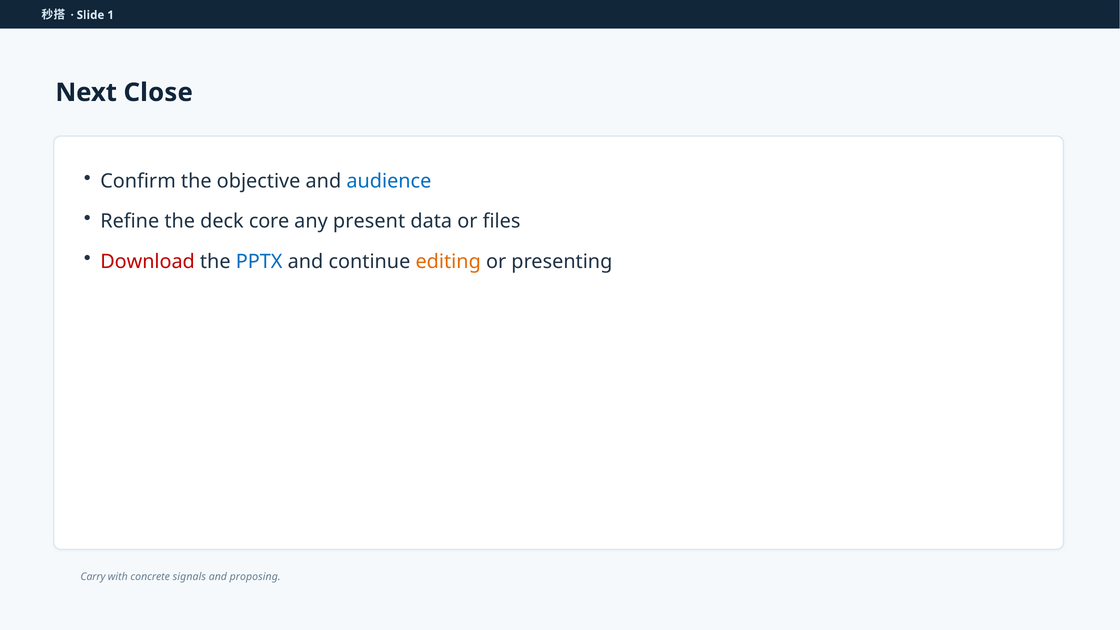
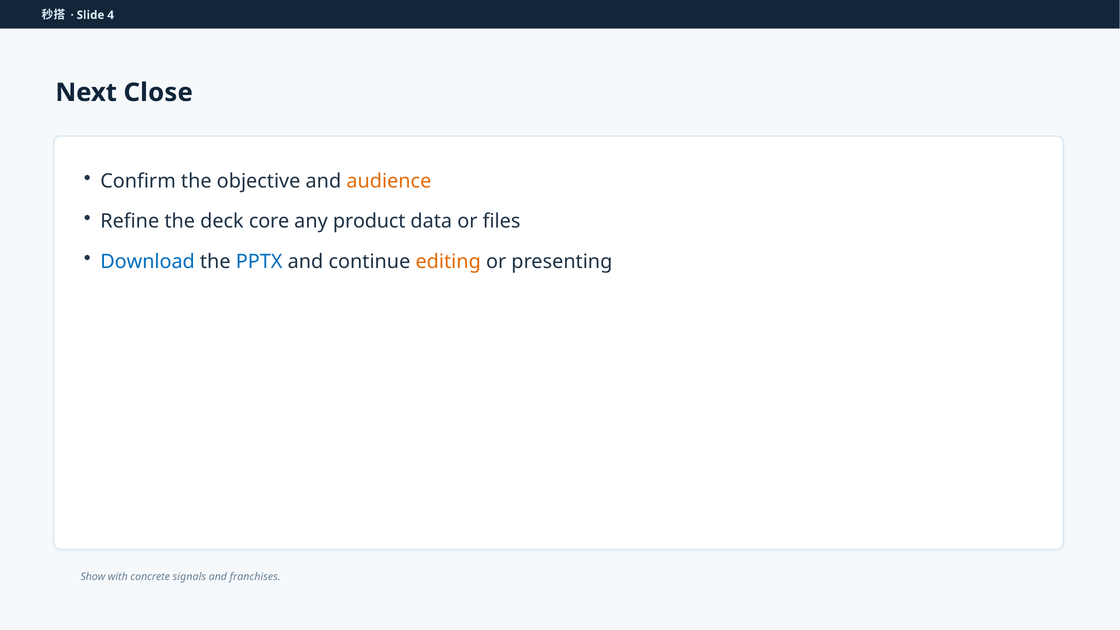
1: 1 -> 4
audience colour: blue -> orange
present: present -> product
Download colour: red -> blue
Carry: Carry -> Show
proposing: proposing -> franchises
